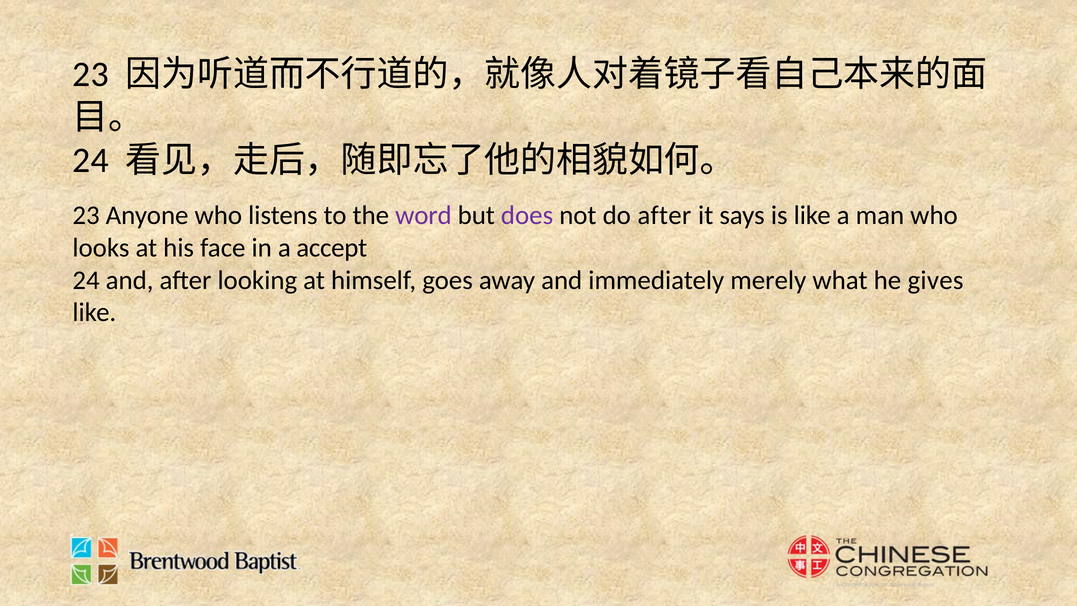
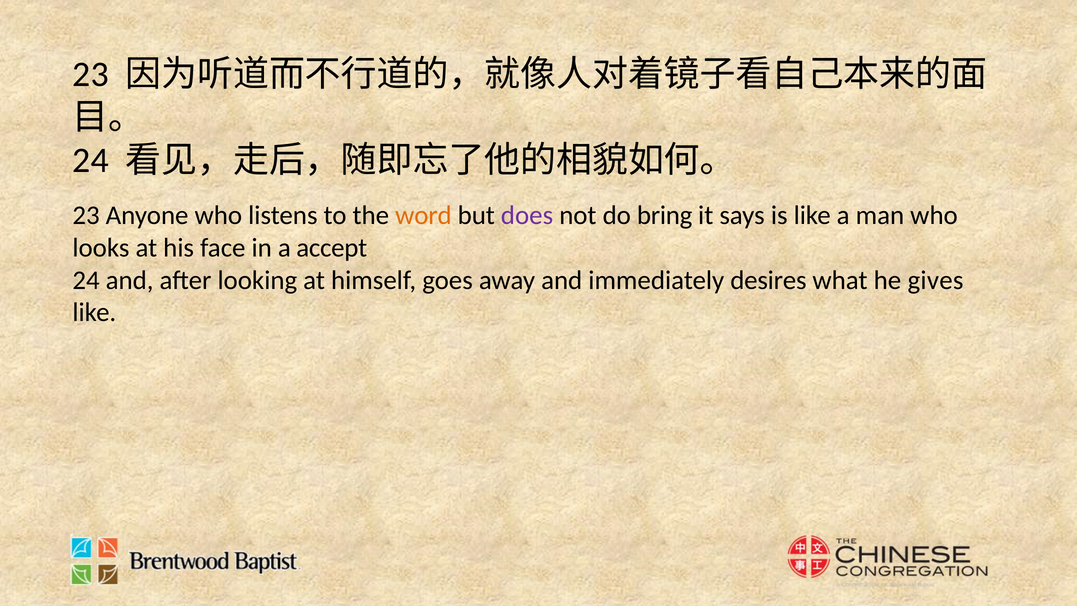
word colour: purple -> orange
do after: after -> bring
merely: merely -> desires
